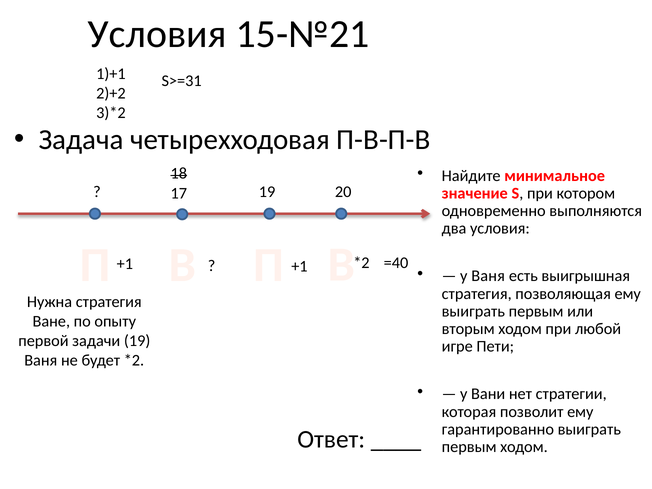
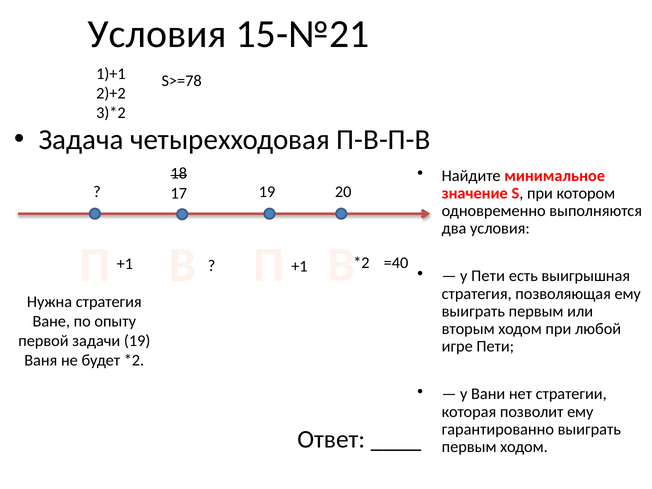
S>=31: S>=31 -> S>=78
у Ваня: Ваня -> Пети
